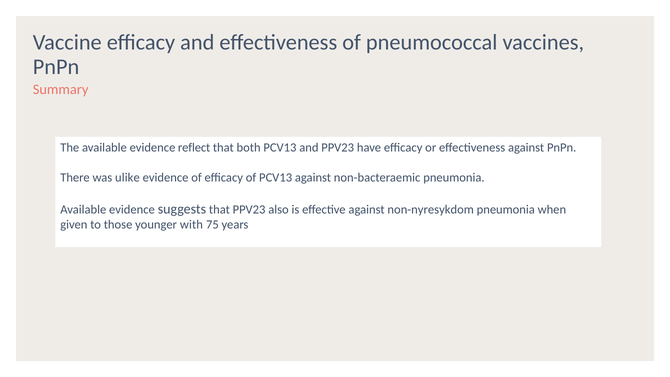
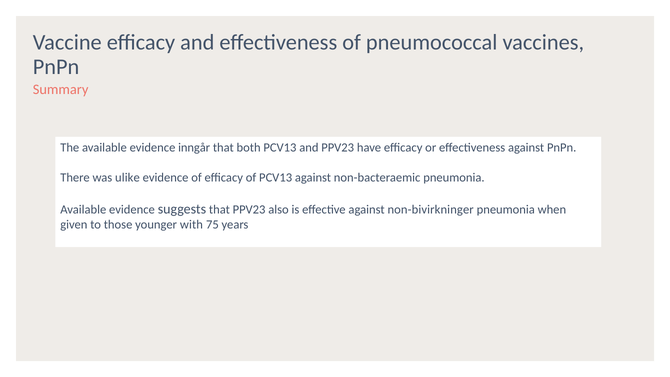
reflect: reflect -> inngår
non-nyresykdom: non-nyresykdom -> non-bivirkninger
